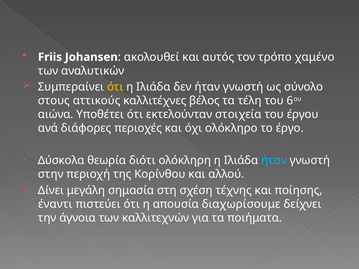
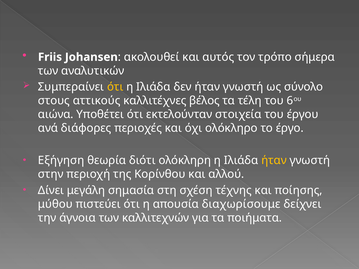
χαμένο: χαμένο -> σήμερα
Δύσκολα: Δύσκολα -> Εξήγηση
ήταν at (274, 161) colour: light blue -> yellow
έναντι: έναντι -> μύθου
